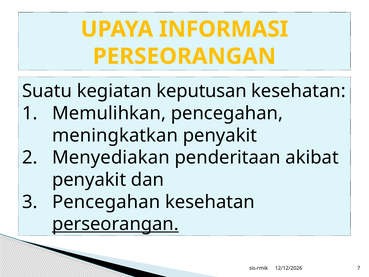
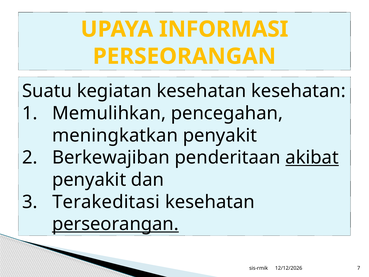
kegiatan keputusan: keputusan -> kesehatan
Menyediakan: Menyediakan -> Berkewajiban
akibat underline: none -> present
Pencegahan at (106, 202): Pencegahan -> Terakeditasi
